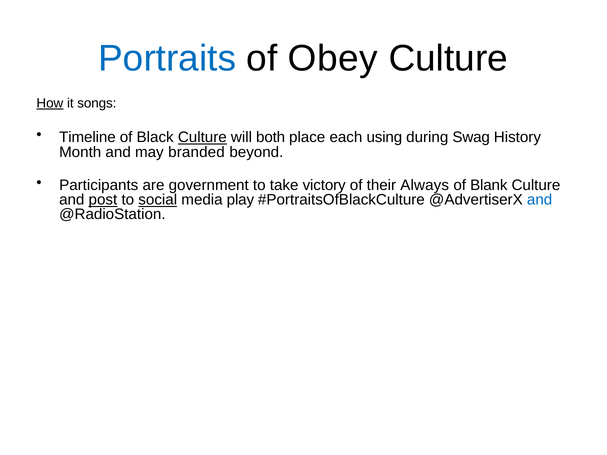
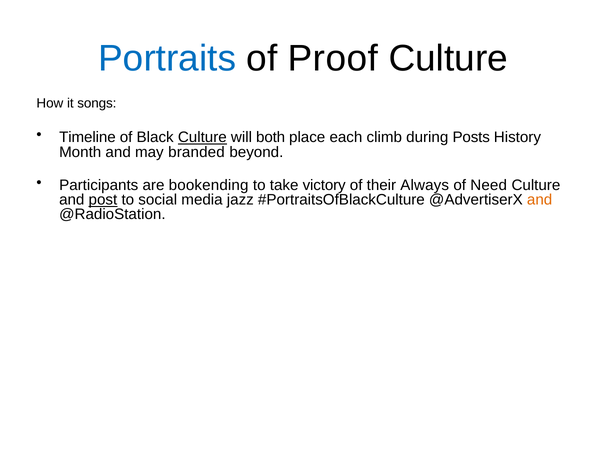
Obey: Obey -> Proof
How underline: present -> none
using: using -> climb
Swag: Swag -> Posts
government: government -> bookending
Blank: Blank -> Need
social underline: present -> none
play: play -> jazz
and at (540, 200) colour: blue -> orange
